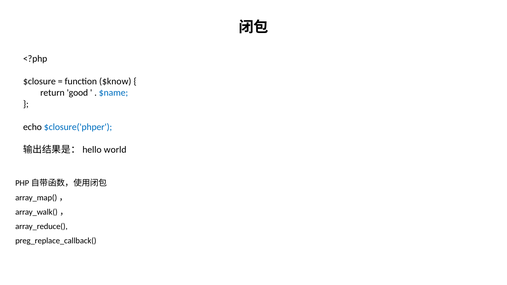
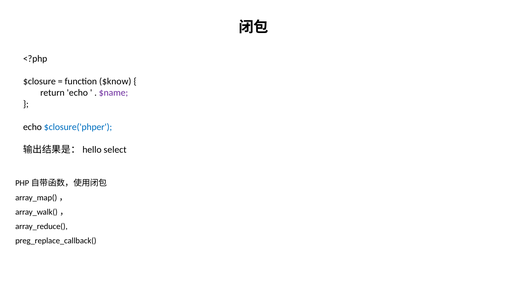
return good: good -> echo
$name colour: blue -> purple
world: world -> select
